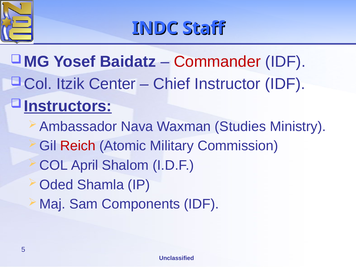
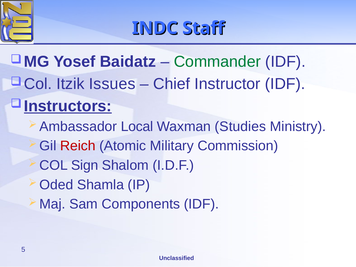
Commander colour: red -> green
Center: Center -> Issues
Nava: Nava -> Local
April: April -> Sign
